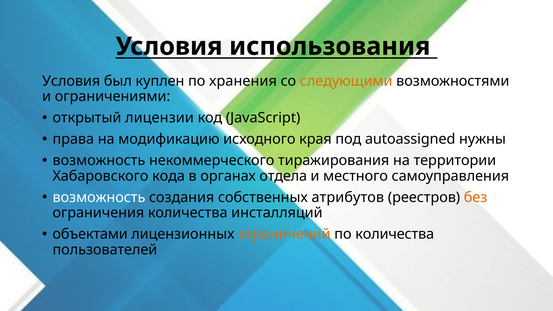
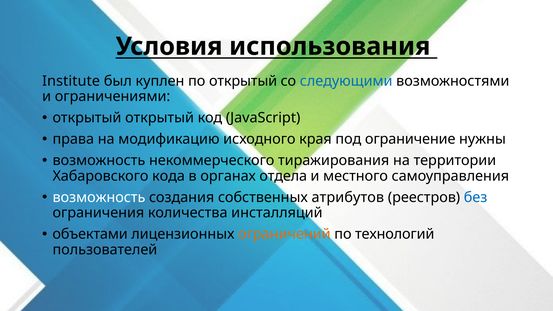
Условия at (71, 81): Условия -> Institute
по хранения: хранения -> открытый
следующими colour: orange -> blue
открытый лицензии: лицензии -> открытый
autoassigned: autoassigned -> ограничение
без colour: orange -> blue
по количества: количества -> технологий
